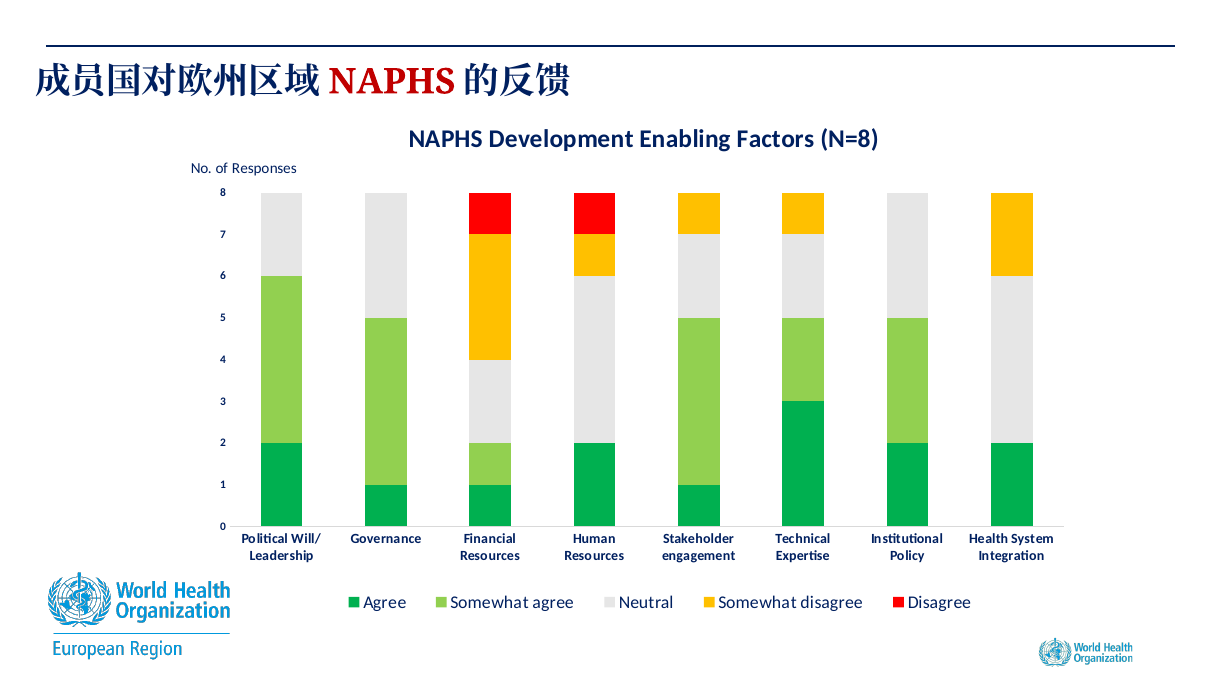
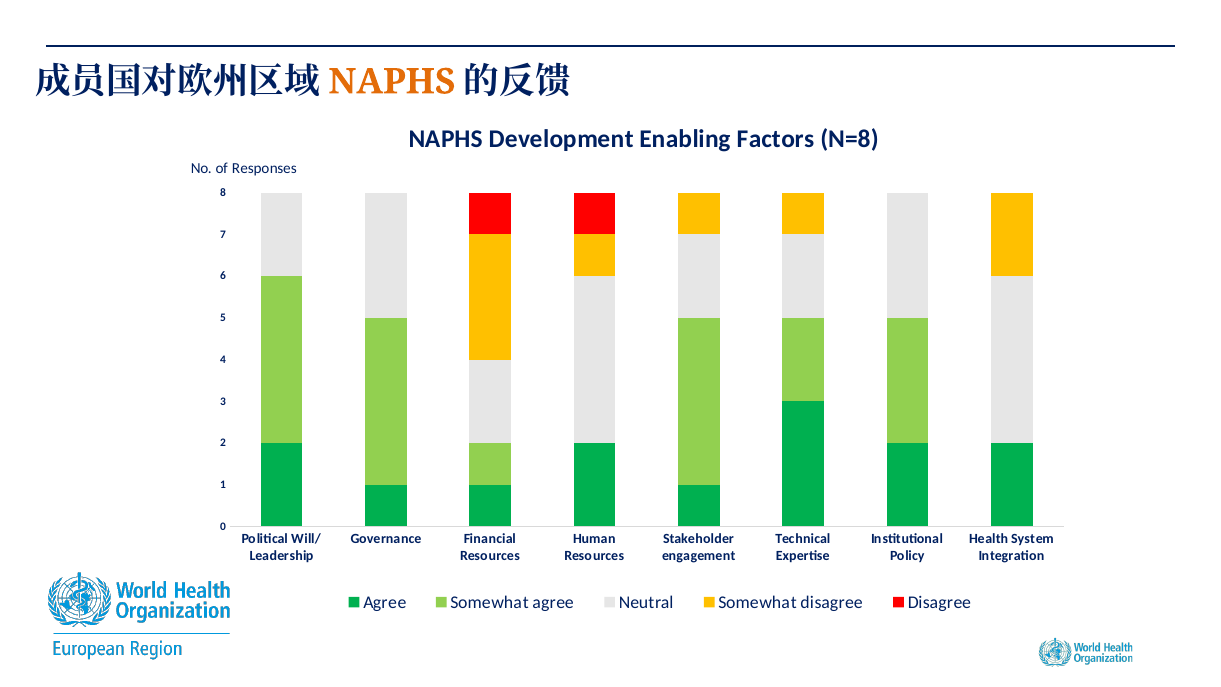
NAPHS at (392, 82) colour: red -> orange
